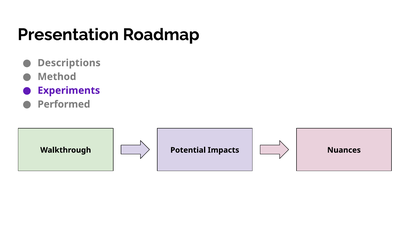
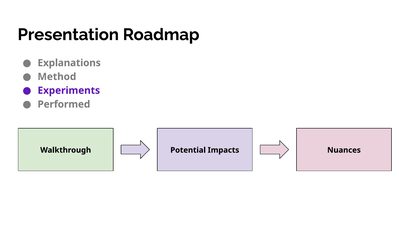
Descriptions: Descriptions -> Explanations
